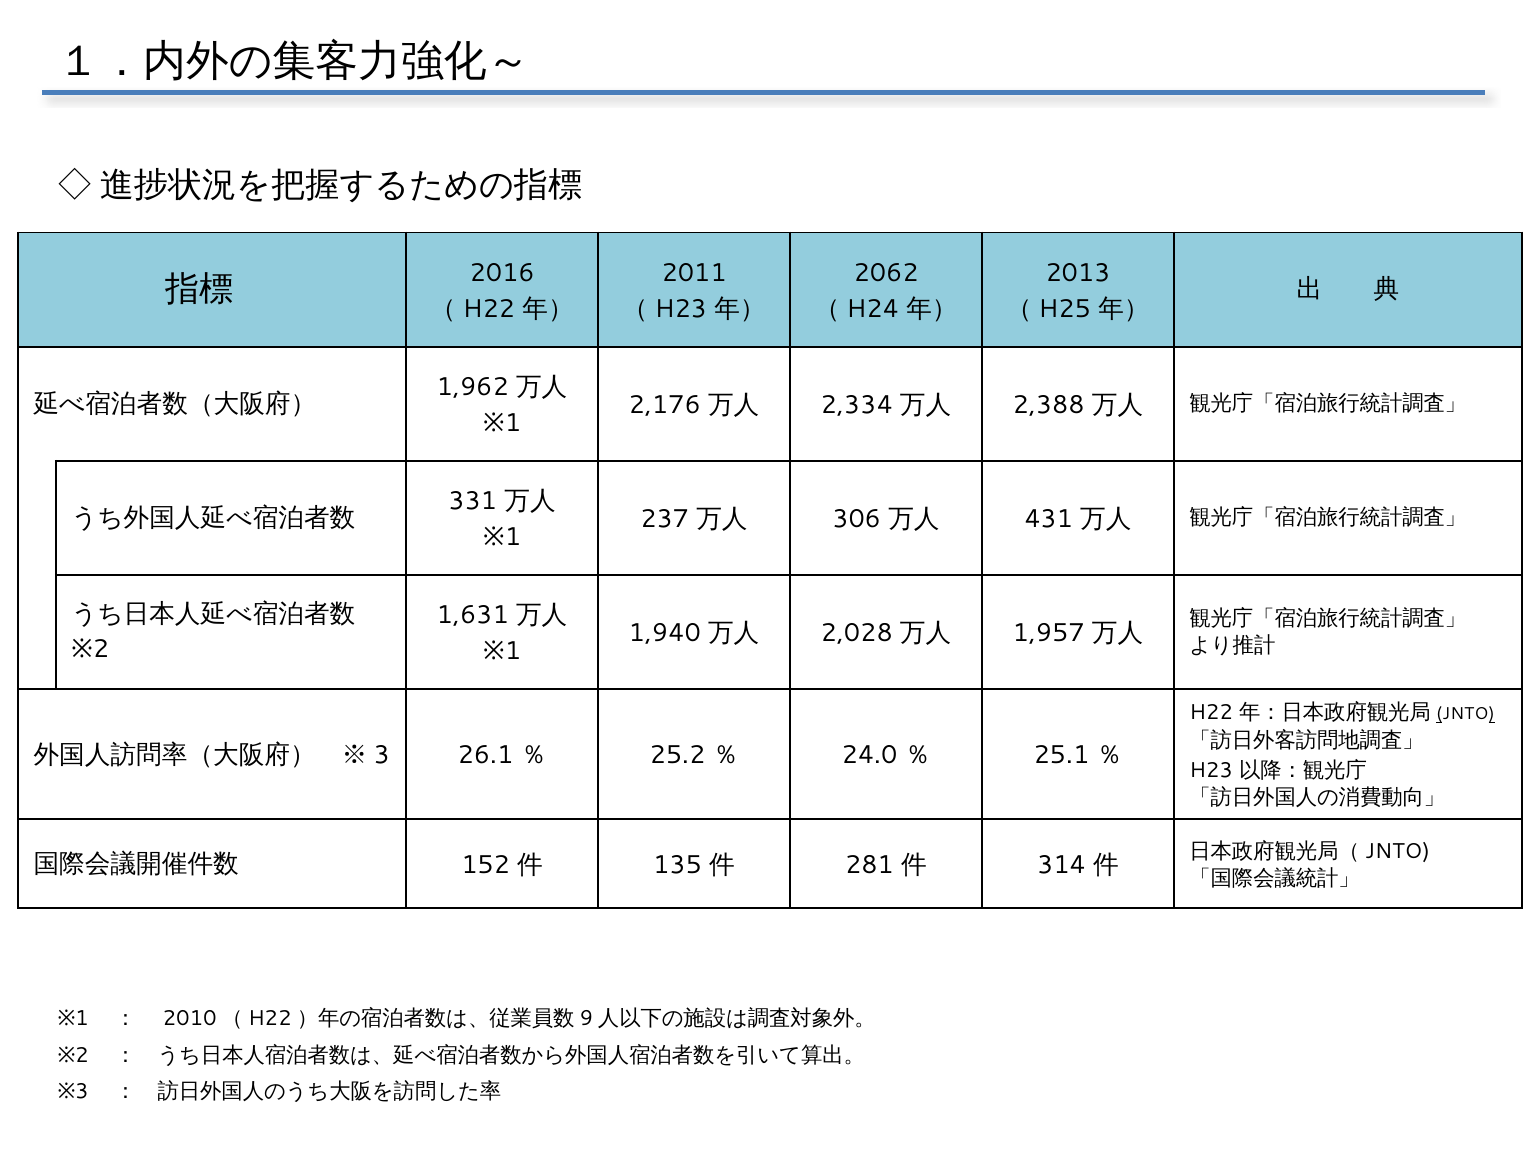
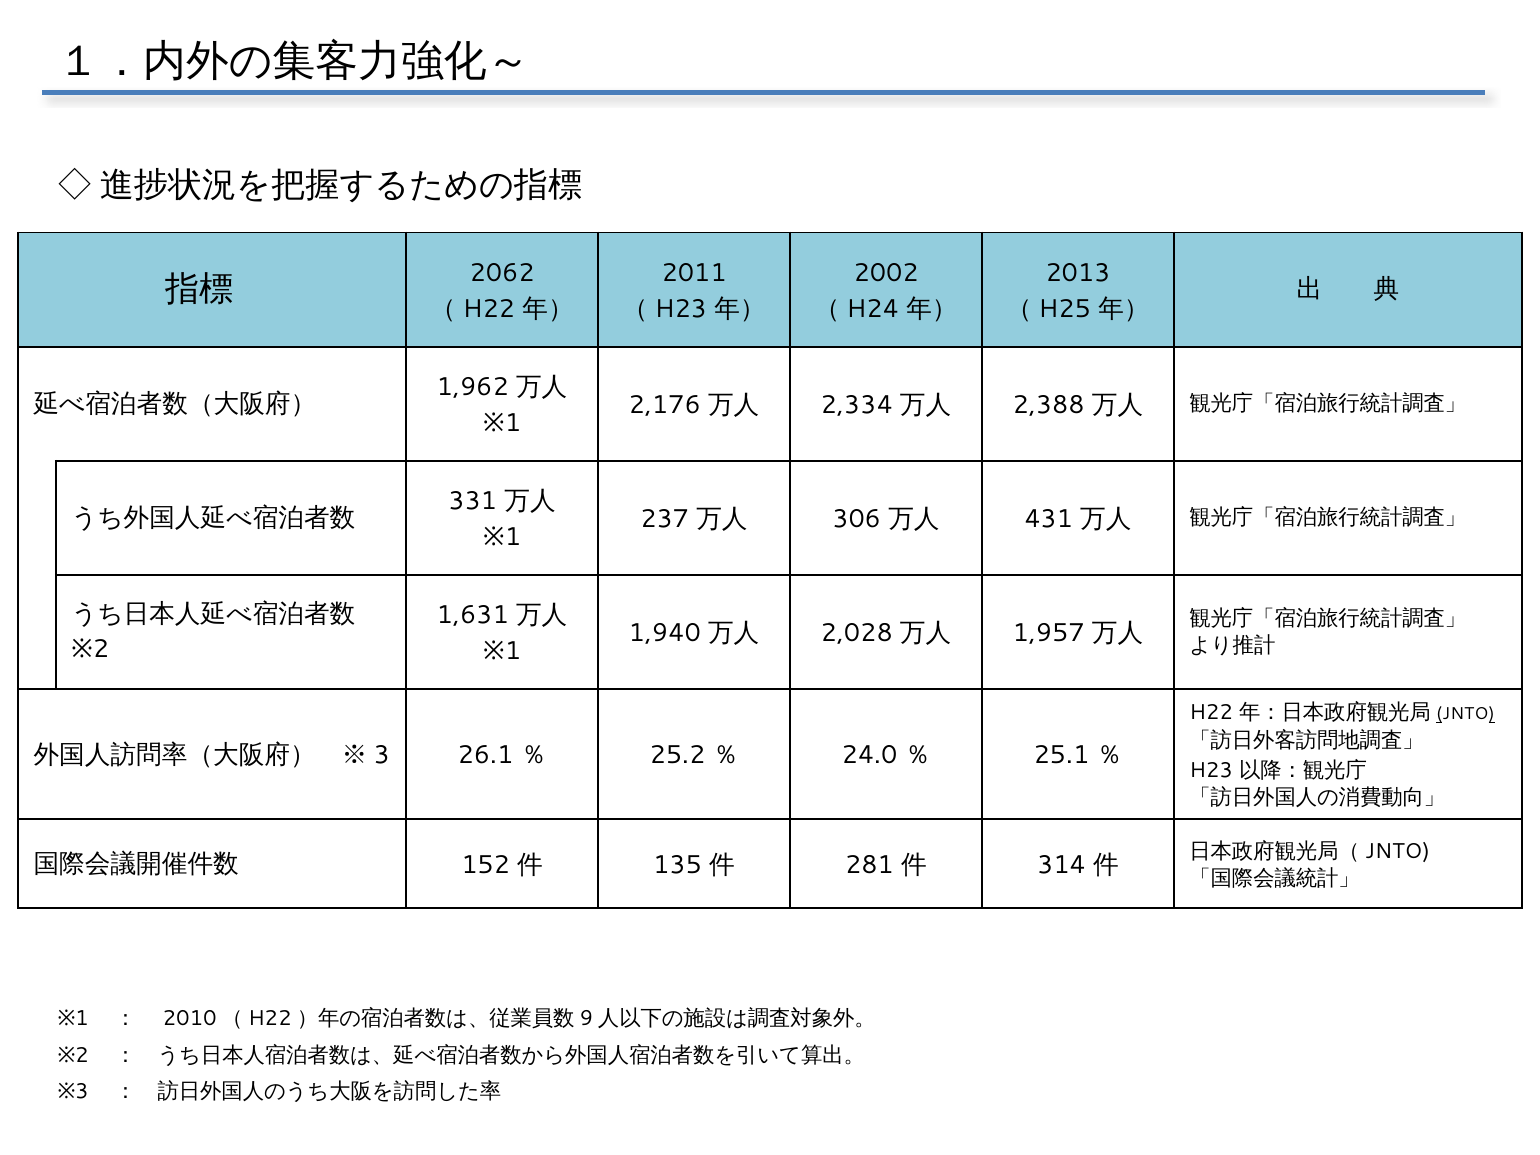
2016: 2016 -> 2062
2062: 2062 -> 2002
